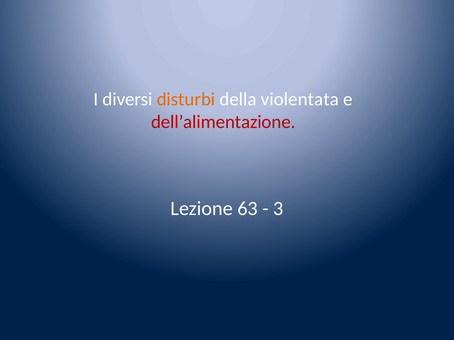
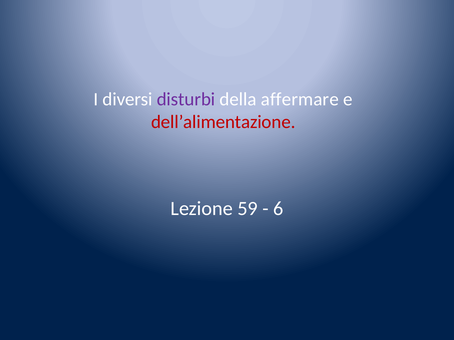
disturbi colour: orange -> purple
violentata: violentata -> affermare
63: 63 -> 59
3: 3 -> 6
